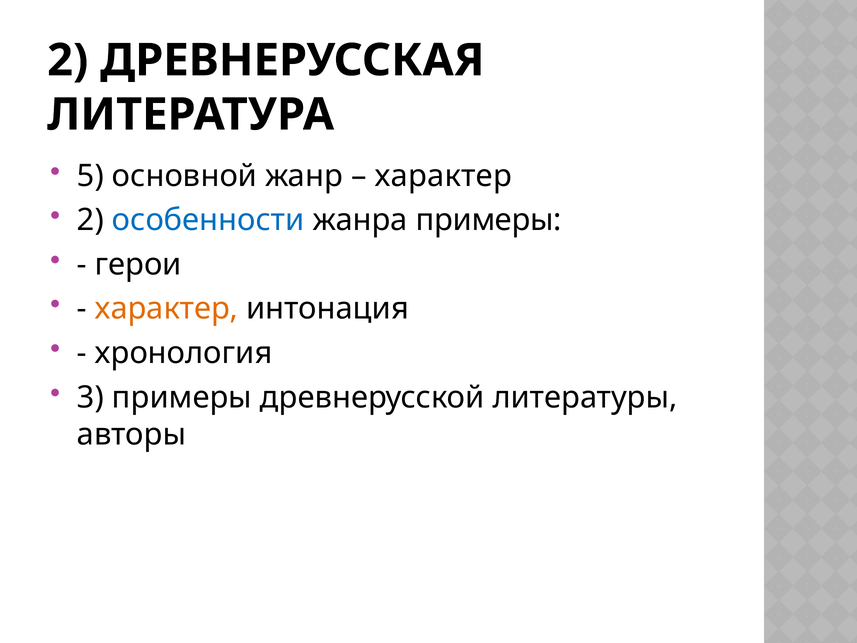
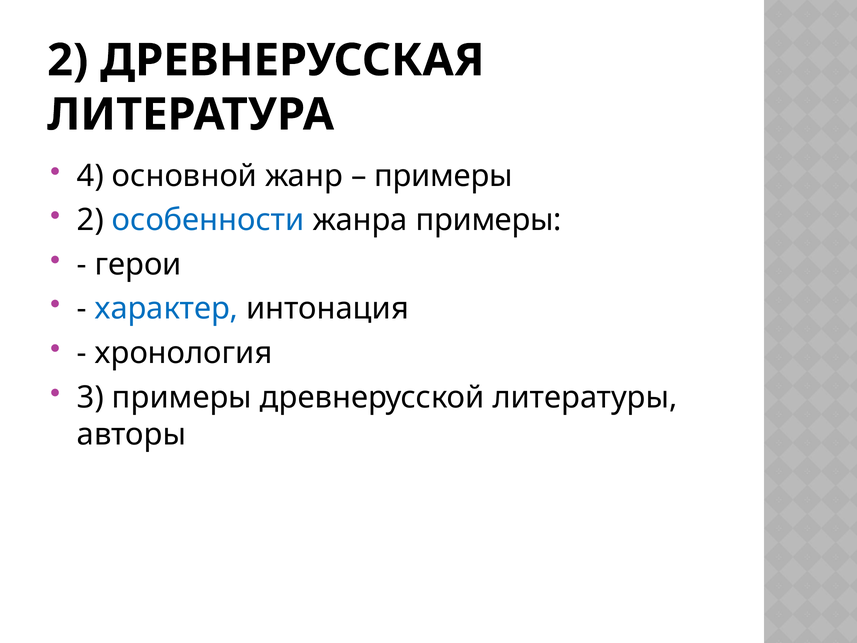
5: 5 -> 4
характер at (443, 176): характер -> примеры
характер at (167, 309) colour: orange -> blue
